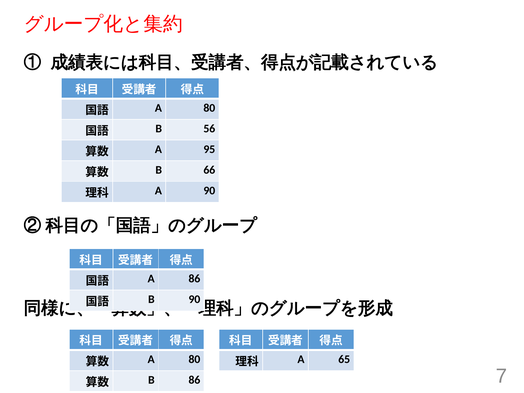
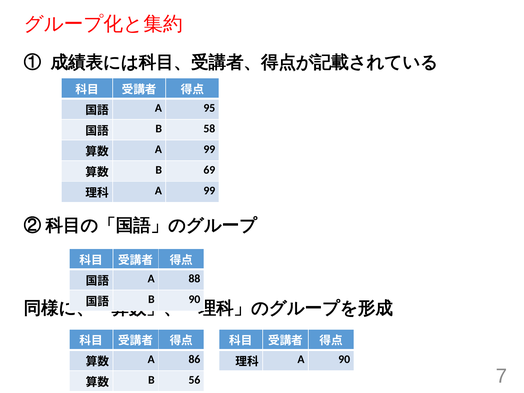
80 at (209, 108): 80 -> 95
56: 56 -> 58
95 at (209, 149): 95 -> 99
66: 66 -> 69
90 at (209, 191): 90 -> 99
A 86: 86 -> 88
80 at (194, 359): 80 -> 86
A 65: 65 -> 90
B 86: 86 -> 56
